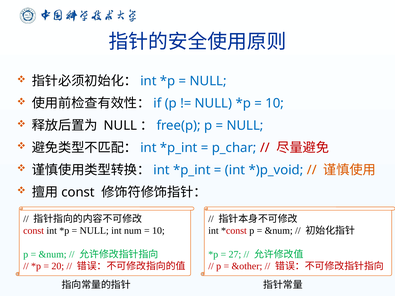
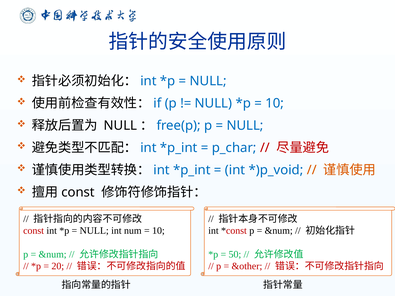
27: 27 -> 50
